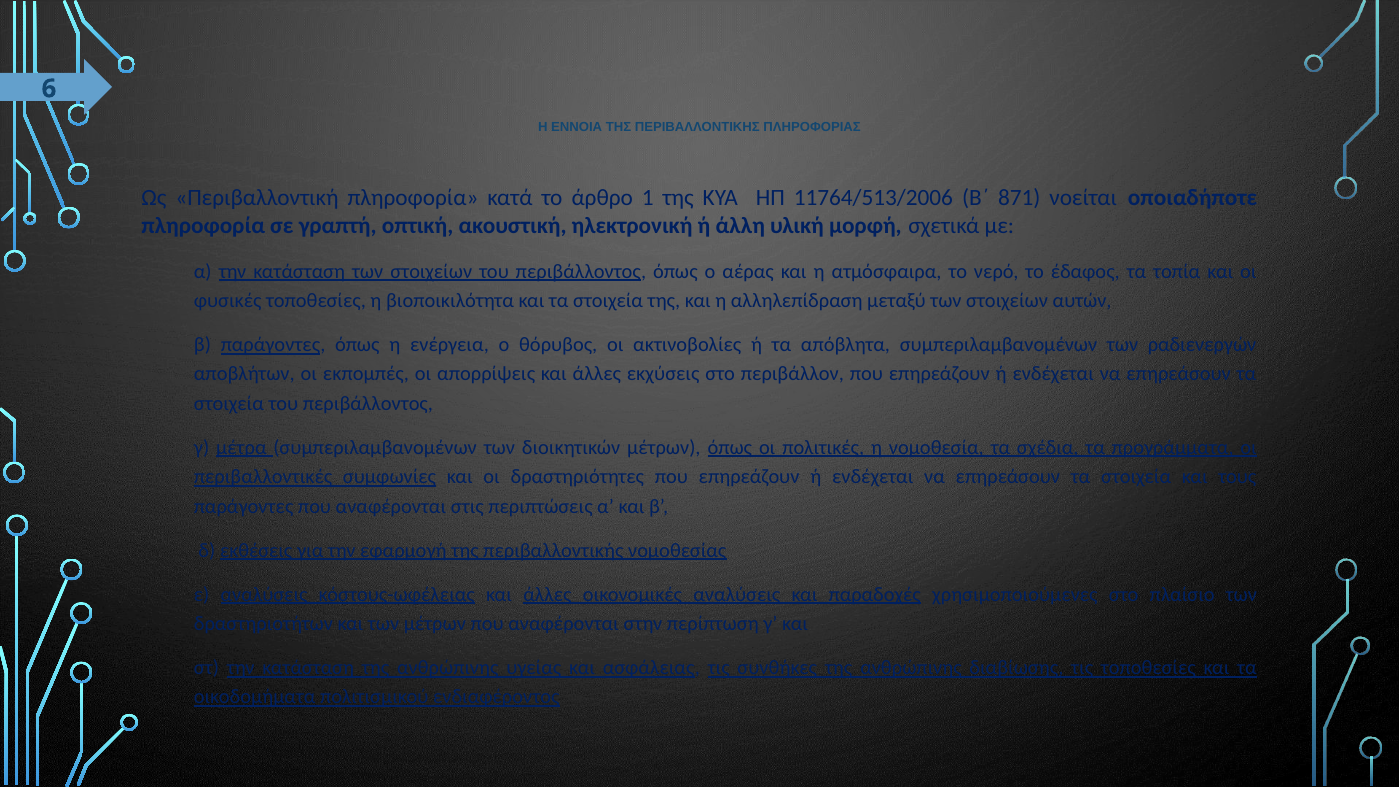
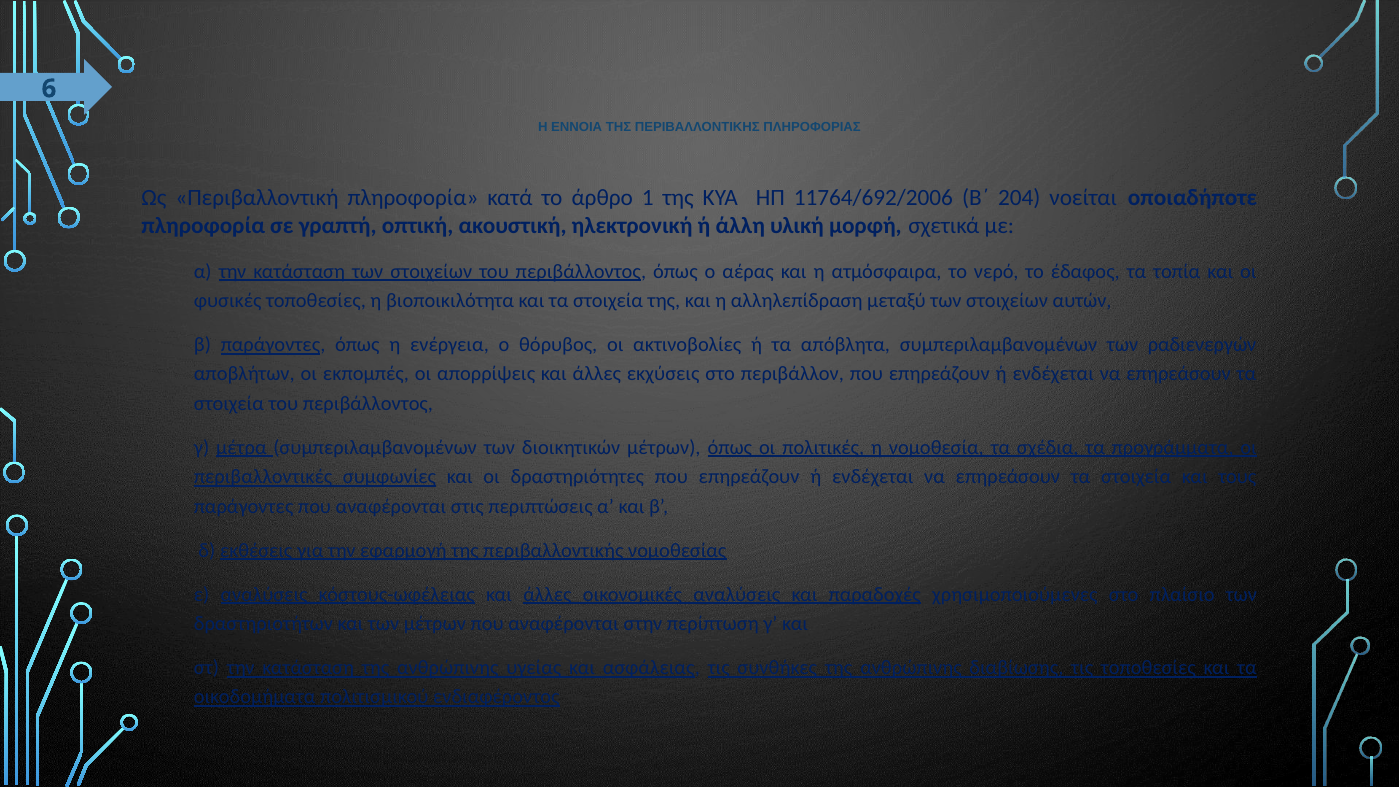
11764/513/2006: 11764/513/2006 -> 11764/692/2006
871: 871 -> 204
